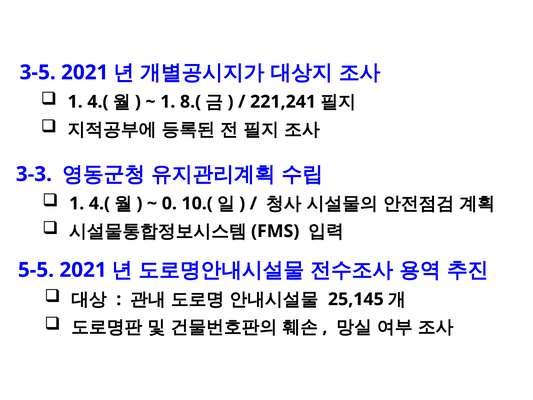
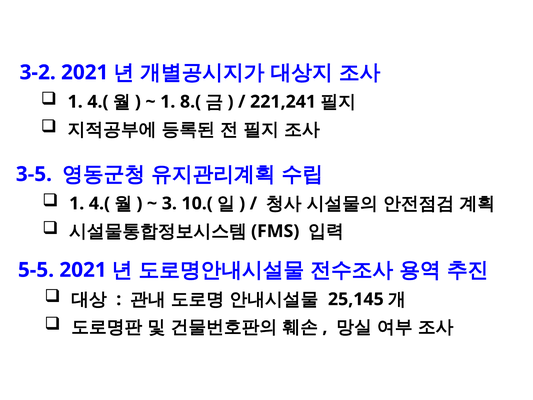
3-5: 3-5 -> 3-2
3-3: 3-3 -> 3-5
0: 0 -> 3
